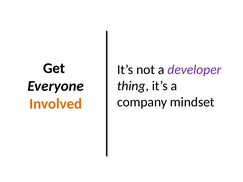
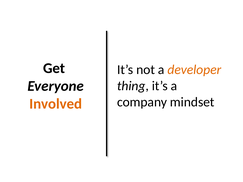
developer colour: purple -> orange
